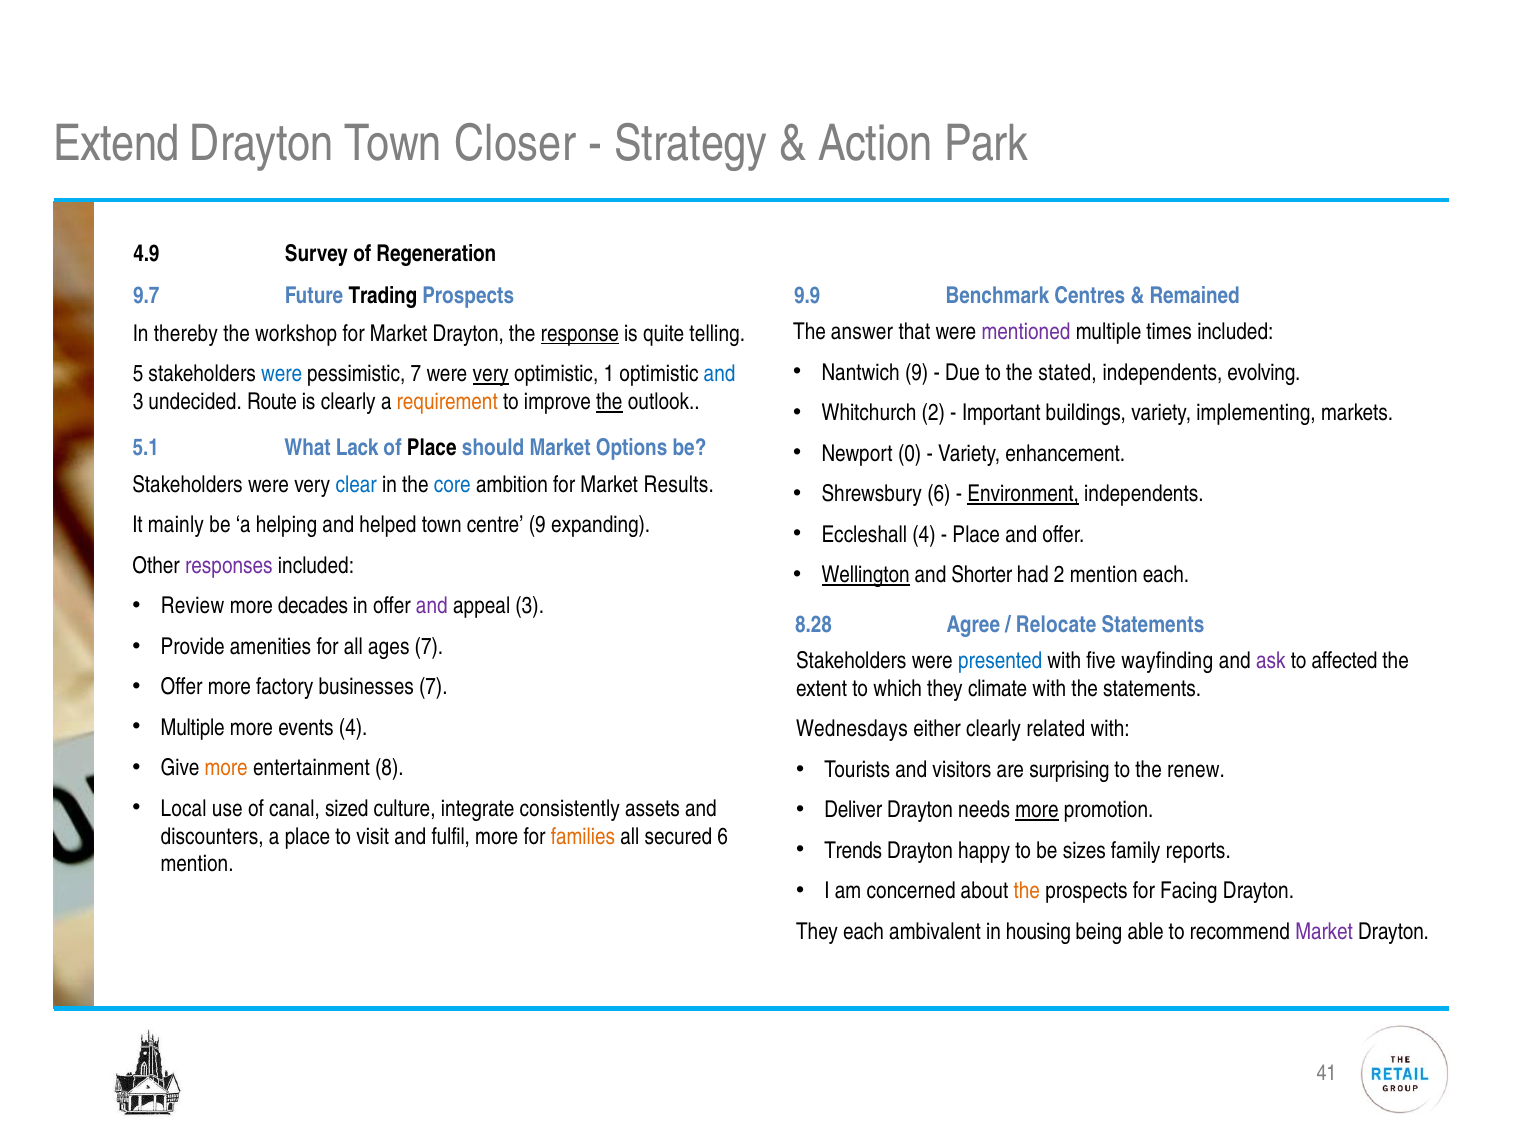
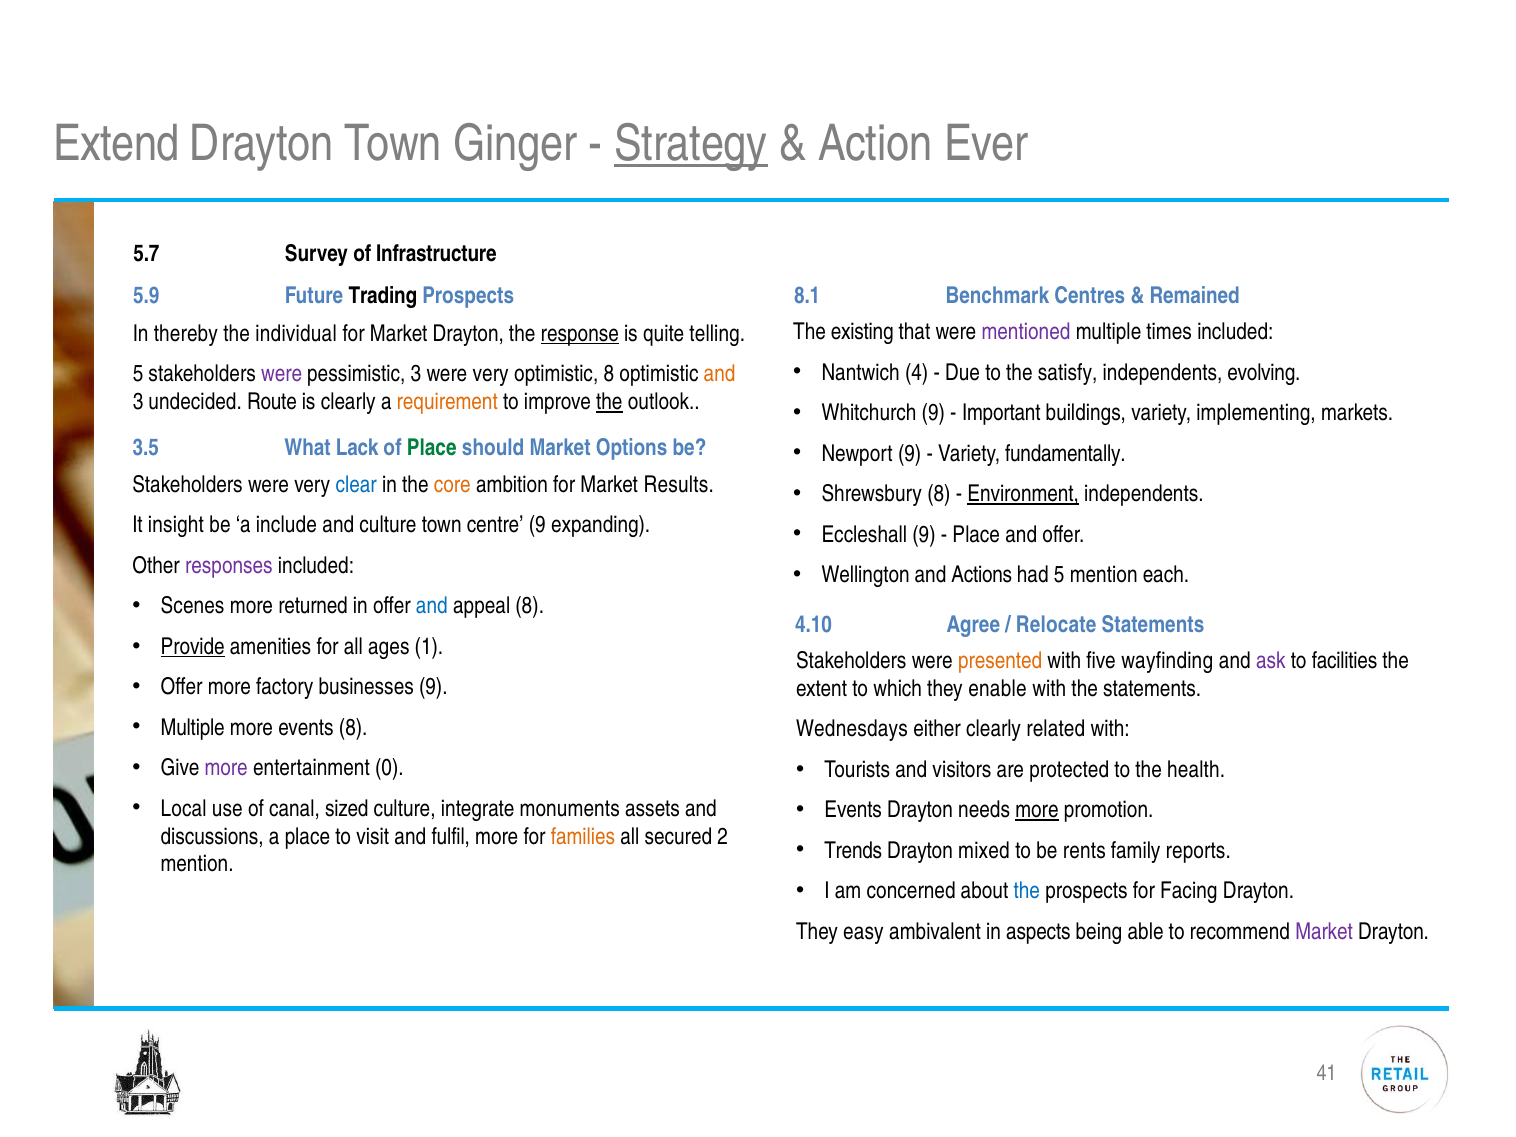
Closer: Closer -> Ginger
Strategy underline: none -> present
Park: Park -> Ever
4.9: 4.9 -> 5.7
Regeneration: Regeneration -> Infrastructure
9.9: 9.9 -> 8.1
9.7: 9.7 -> 5.9
answer: answer -> existing
workshop: workshop -> individual
Nantwich 9: 9 -> 4
stated: stated -> satisfy
were at (282, 374) colour: blue -> purple
pessimistic 7: 7 -> 3
very at (491, 374) underline: present -> none
optimistic 1: 1 -> 8
and at (720, 374) colour: blue -> orange
Whitchurch 2: 2 -> 9
5.1: 5.1 -> 3.5
Place at (432, 448) colour: black -> green
Newport 0: 0 -> 9
enhancement: enhancement -> fundamentally
core colour: blue -> orange
Shrewsbury 6: 6 -> 8
mainly: mainly -> insight
helping: helping -> include
and helped: helped -> culture
Eccleshall 4: 4 -> 9
Wellington underline: present -> none
Shorter: Shorter -> Actions
had 2: 2 -> 5
Review: Review -> Scenes
decades: decades -> returned
and at (432, 606) colour: purple -> blue
appeal 3: 3 -> 8
8.28: 8.28 -> 4.10
Provide underline: none -> present
ages 7: 7 -> 1
presented colour: blue -> orange
affected: affected -> facilities
businesses 7: 7 -> 9
climate: climate -> enable
events 4: 4 -> 8
more at (226, 768) colour: orange -> purple
8: 8 -> 0
surprising: surprising -> protected
renew: renew -> health
consistently: consistently -> monuments
Deliver at (853, 810): Deliver -> Events
discounters: discounters -> discussions
secured 6: 6 -> 2
happy: happy -> mixed
sizes: sizes -> rents
the at (1027, 891) colour: orange -> blue
They each: each -> easy
housing: housing -> aspects
